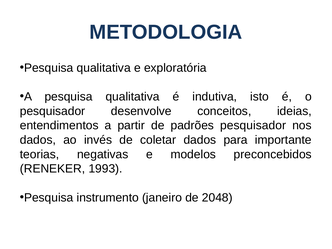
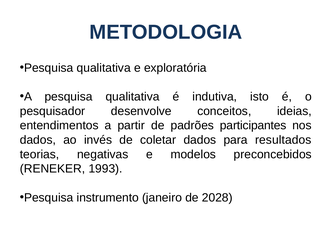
padrões pesquisador: pesquisador -> participantes
importante: importante -> resultados
2048: 2048 -> 2028
